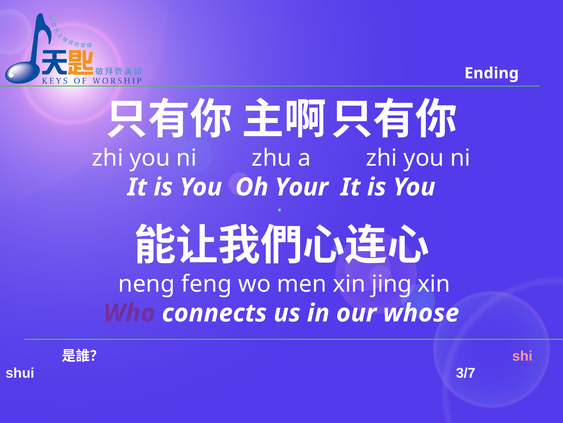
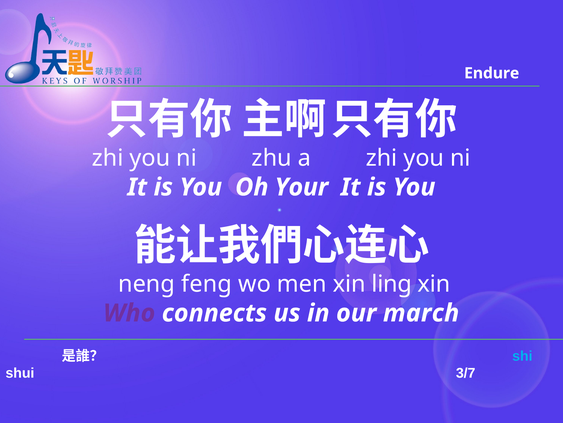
Ending: Ending -> Endure
jing: jing -> ling
whose: whose -> march
shi colour: pink -> light blue
